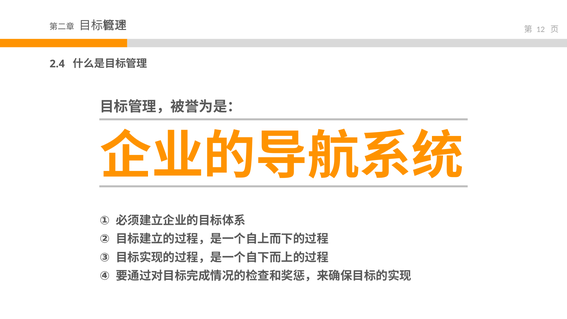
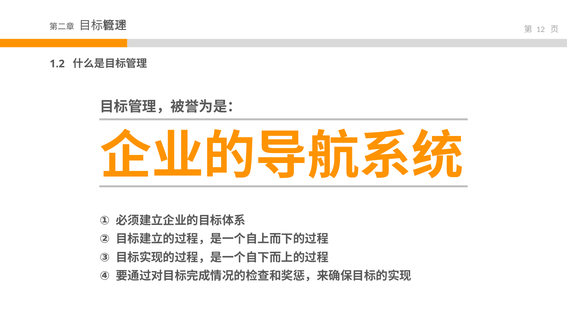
2.4: 2.4 -> 1.2
